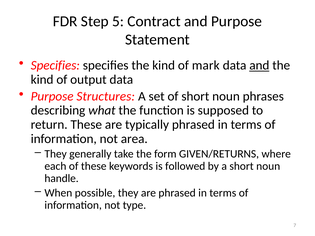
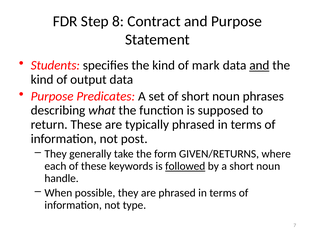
5: 5 -> 8
Specifies at (55, 65): Specifies -> Students
Structures: Structures -> Predicates
area: area -> post
followed underline: none -> present
